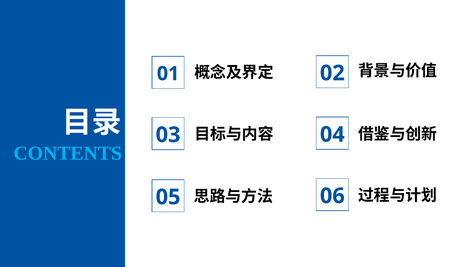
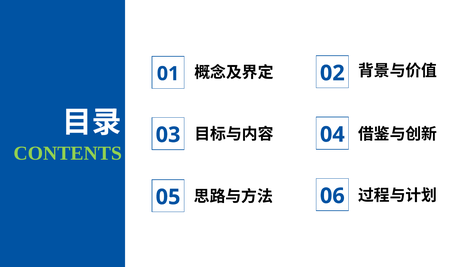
CONTENTS colour: light blue -> light green
